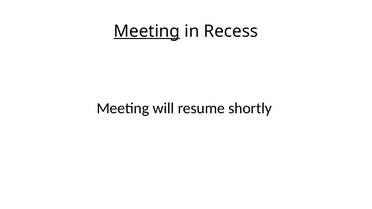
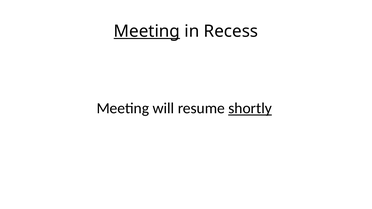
shortly underline: none -> present
